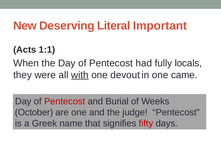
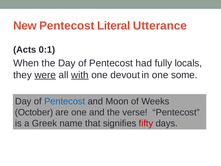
New Deserving: Deserving -> Pentecost
Important: Important -> Utterance
1:1: 1:1 -> 0:1
were underline: none -> present
came: came -> some
Pentecost at (65, 101) colour: red -> blue
Burial: Burial -> Moon
judge: judge -> verse
